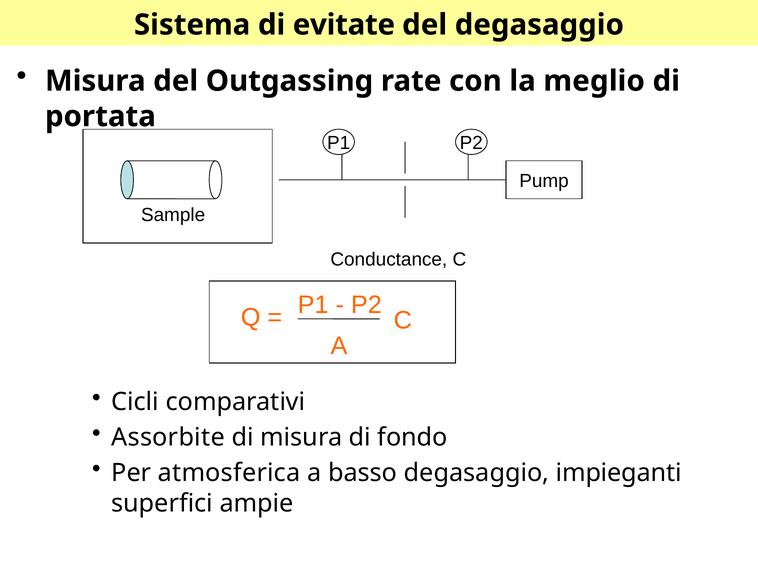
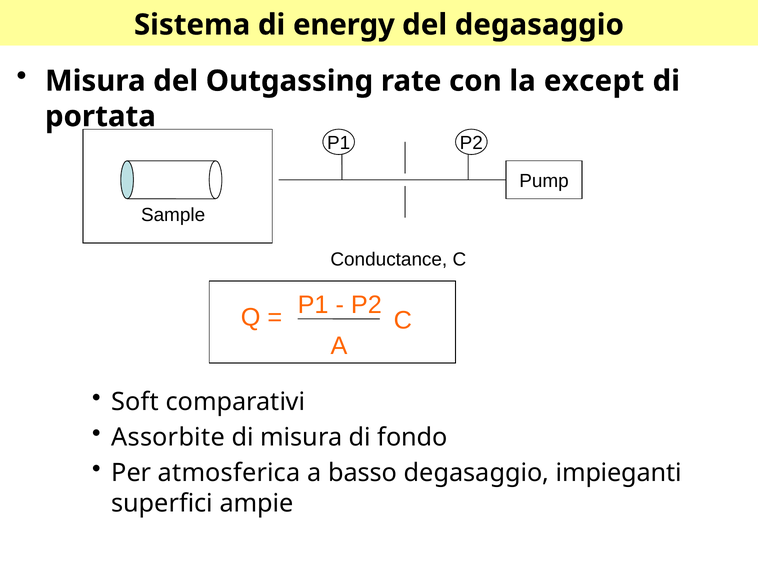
evitate: evitate -> energy
meglio: meglio -> except
Cicli: Cicli -> Soft
